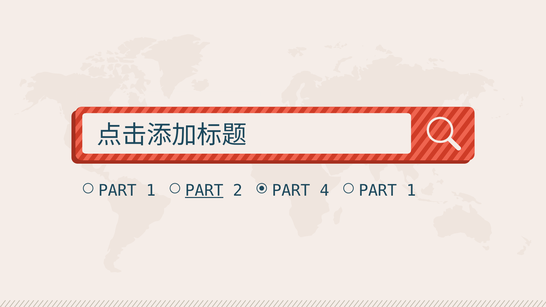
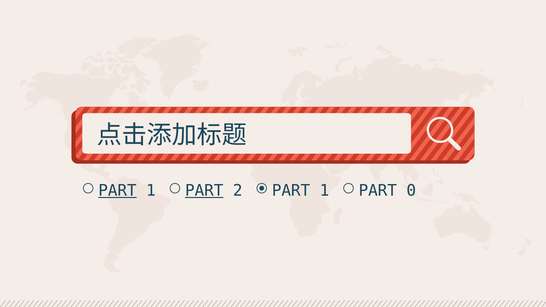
PART at (117, 191) underline: none -> present
2 PART 4: 4 -> 1
1 at (411, 191): 1 -> 0
